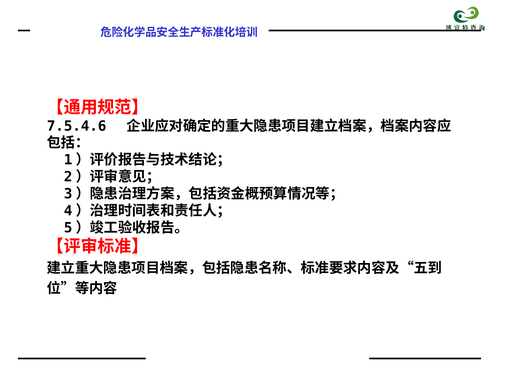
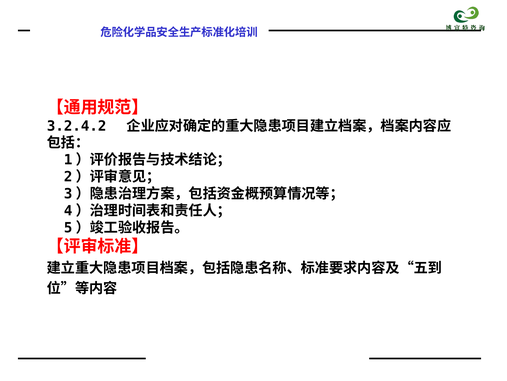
7.5.4.6: 7.5.4.6 -> 3.2.4.2
